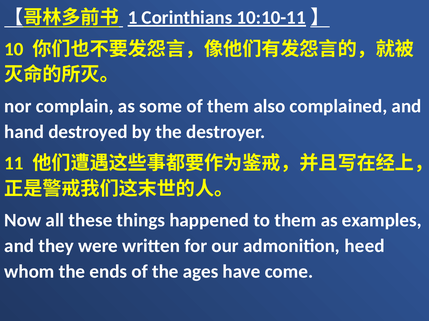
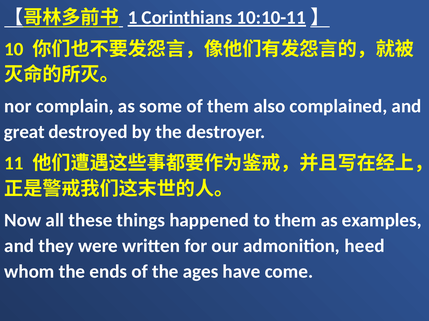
hand: hand -> great
